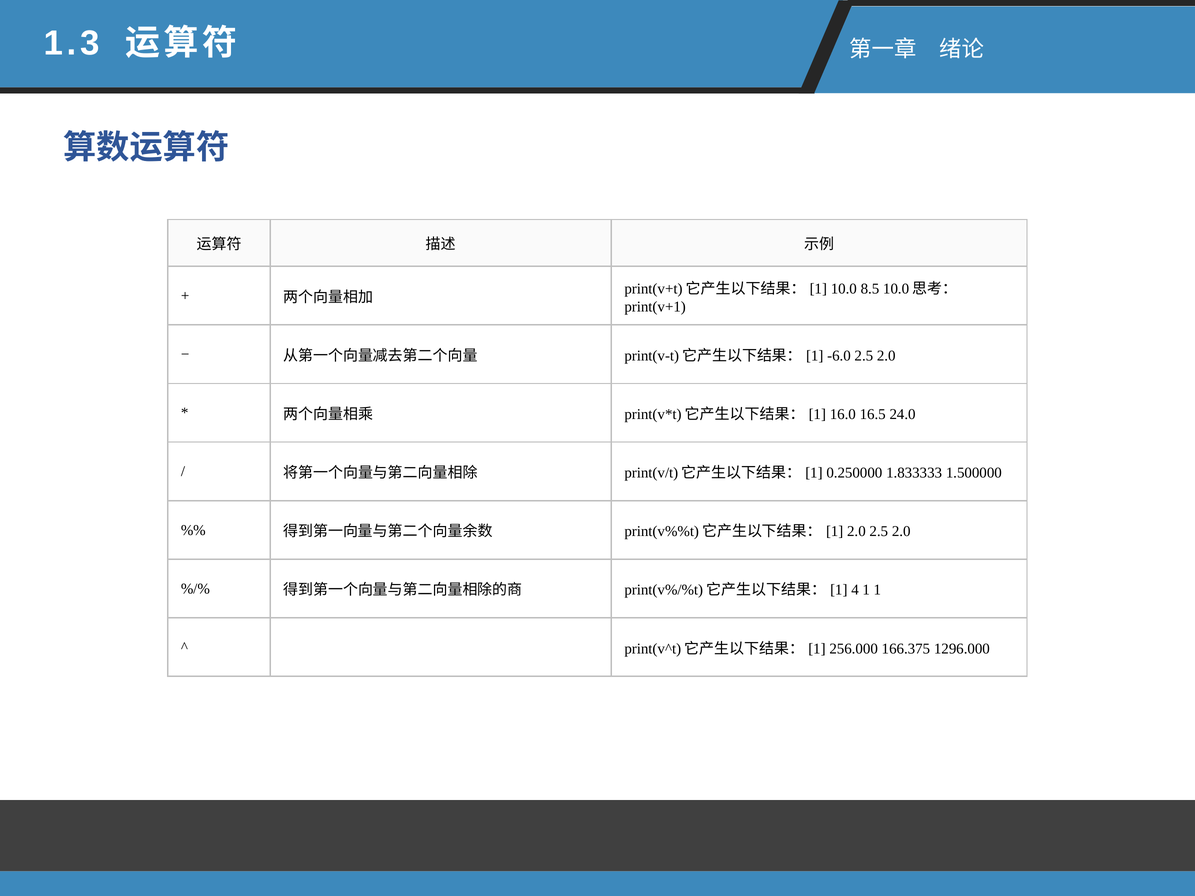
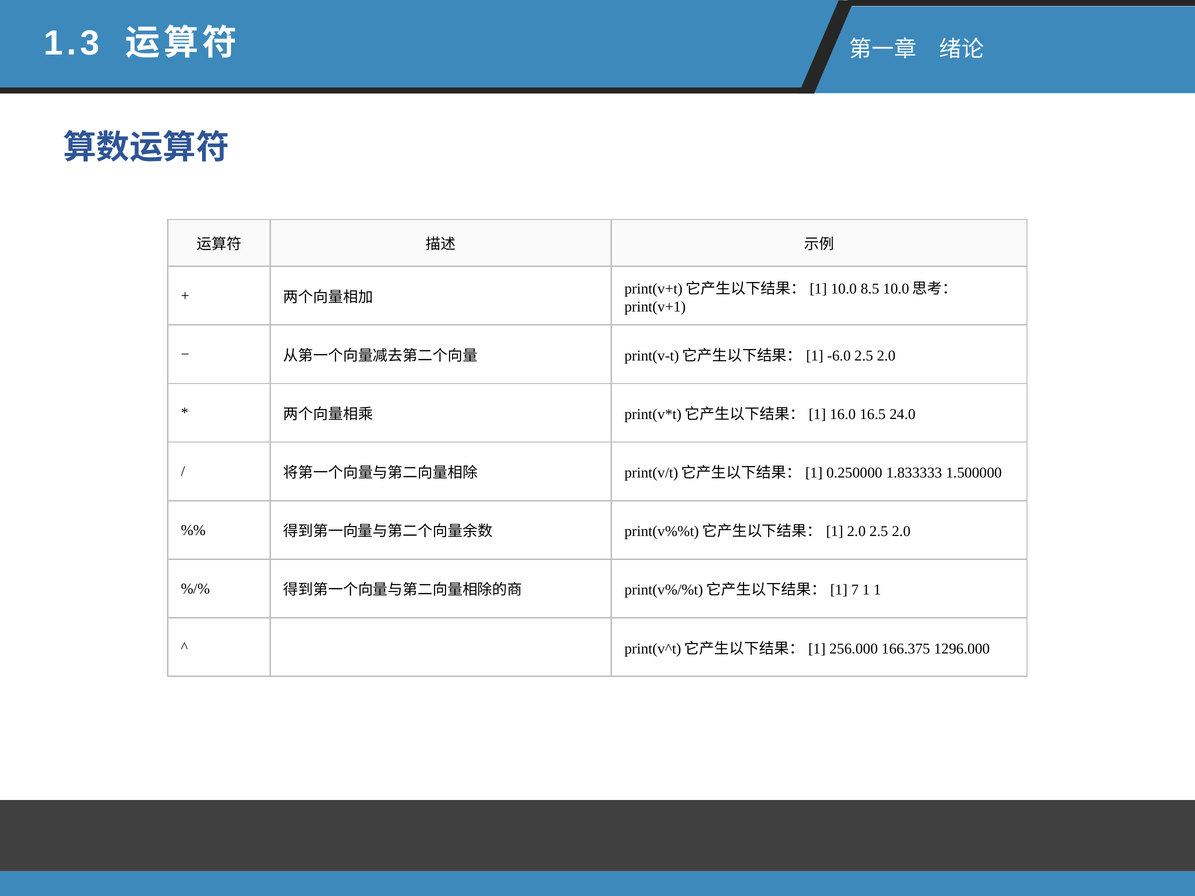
4: 4 -> 7
